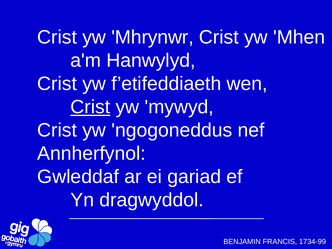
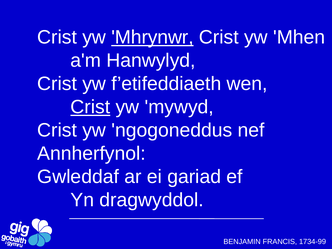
Mhrynwr underline: none -> present
